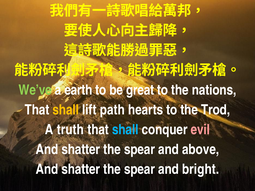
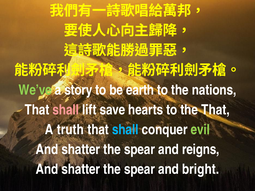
earth: earth -> story
great: great -> earth
shall at (66, 110) colour: yellow -> pink
path: path -> save
the Trod: Trod -> That
evil colour: pink -> light green
above: above -> reigns
